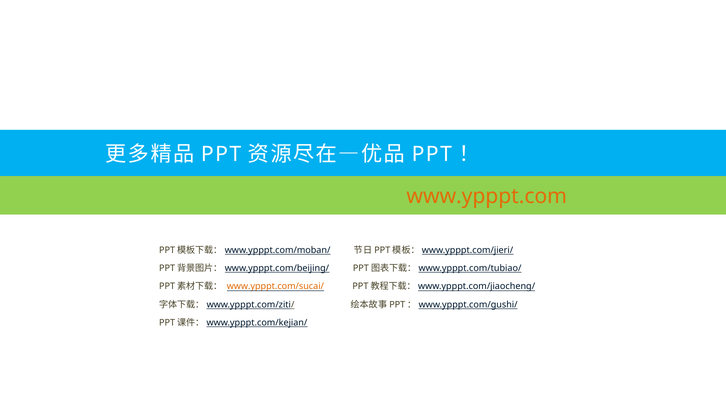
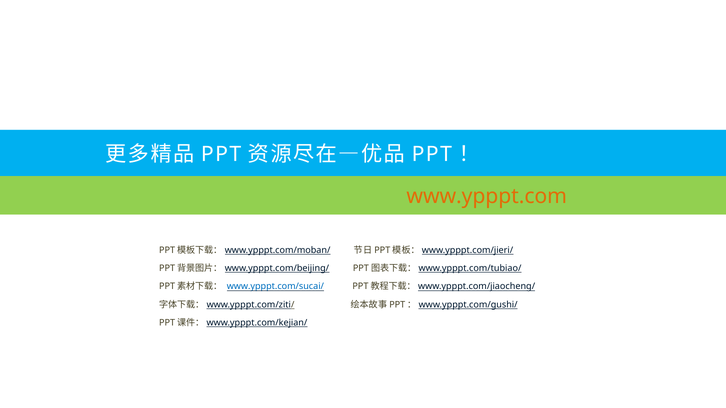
www.ypppt.com/sucai/ colour: orange -> blue
